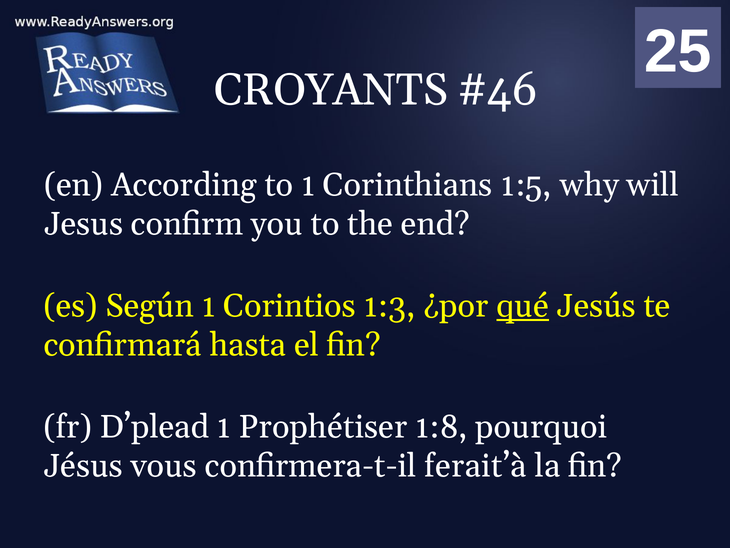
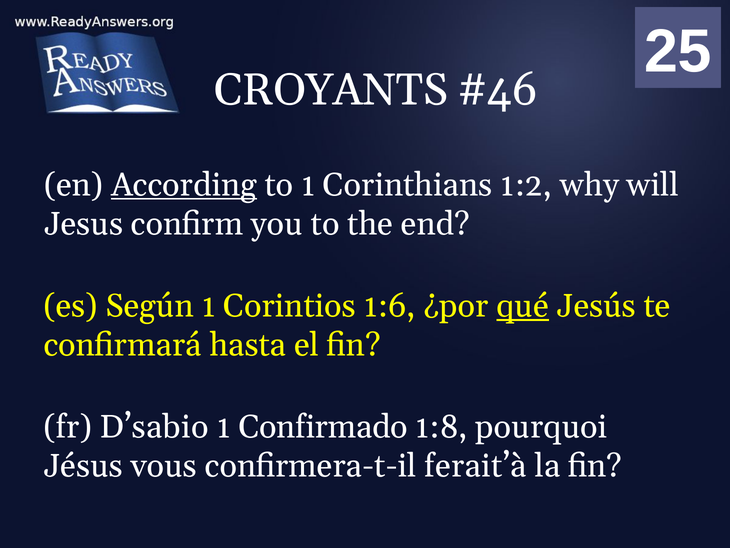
According underline: none -> present
1:5: 1:5 -> 1:2
1:3: 1:3 -> 1:6
D’plead: D’plead -> D’sabio
Prophétiser: Prophétiser -> Confirmado
